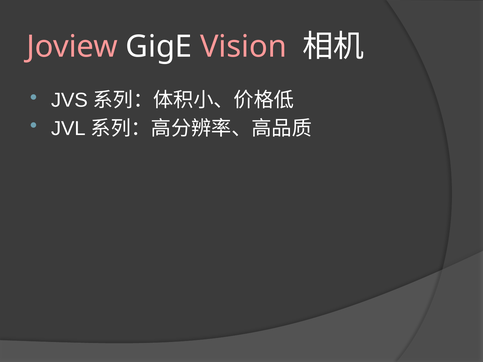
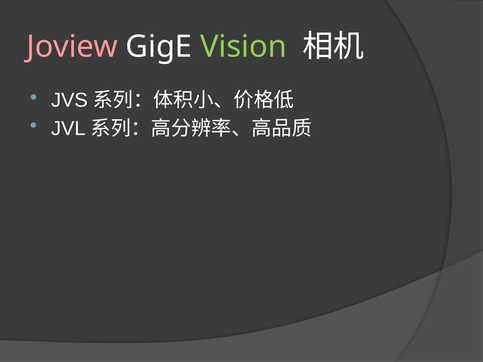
Vision colour: pink -> light green
